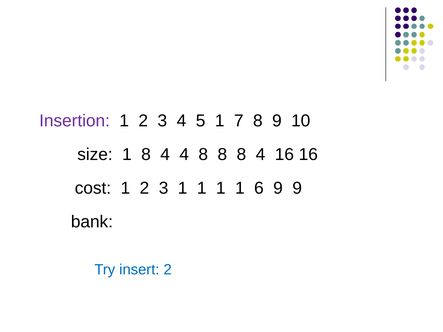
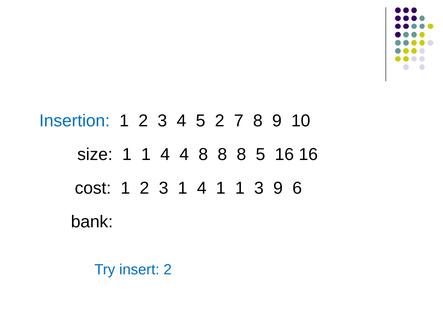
Insertion colour: purple -> blue
5 1: 1 -> 2
size 1 8: 8 -> 1
8 8 4: 4 -> 5
3 1 1: 1 -> 4
1 6: 6 -> 3
9 9: 9 -> 6
